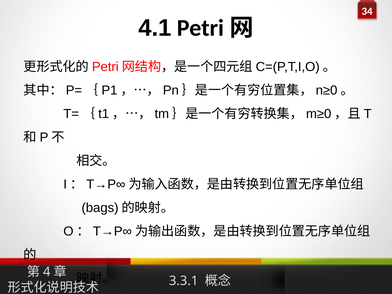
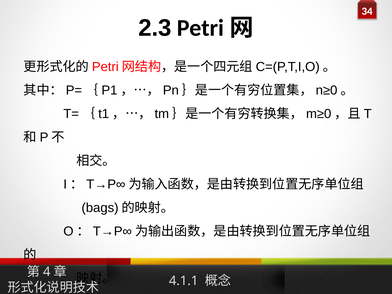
4.1: 4.1 -> 2.3
3.3.1: 3.3.1 -> 4.1.1
